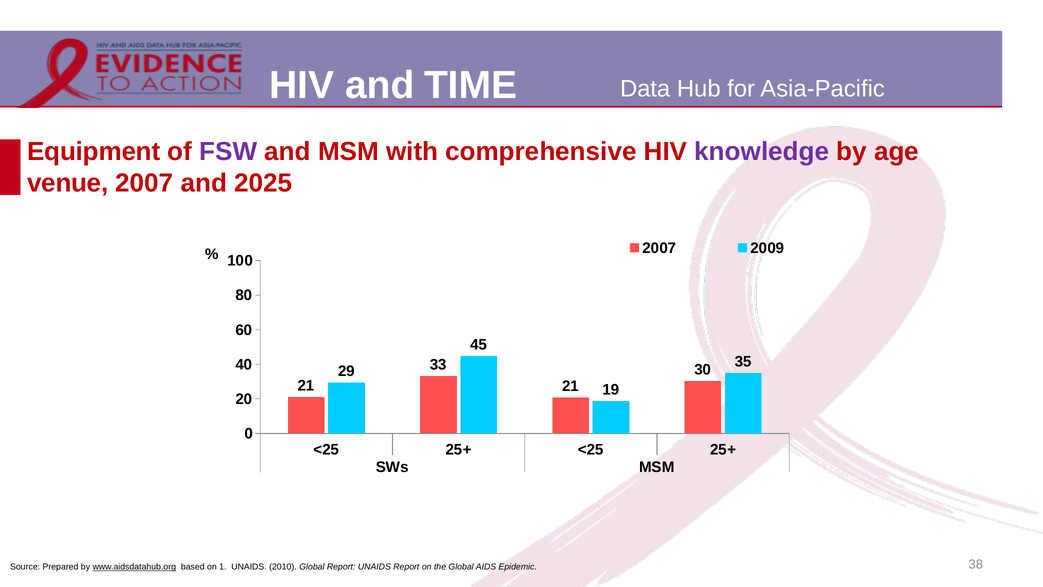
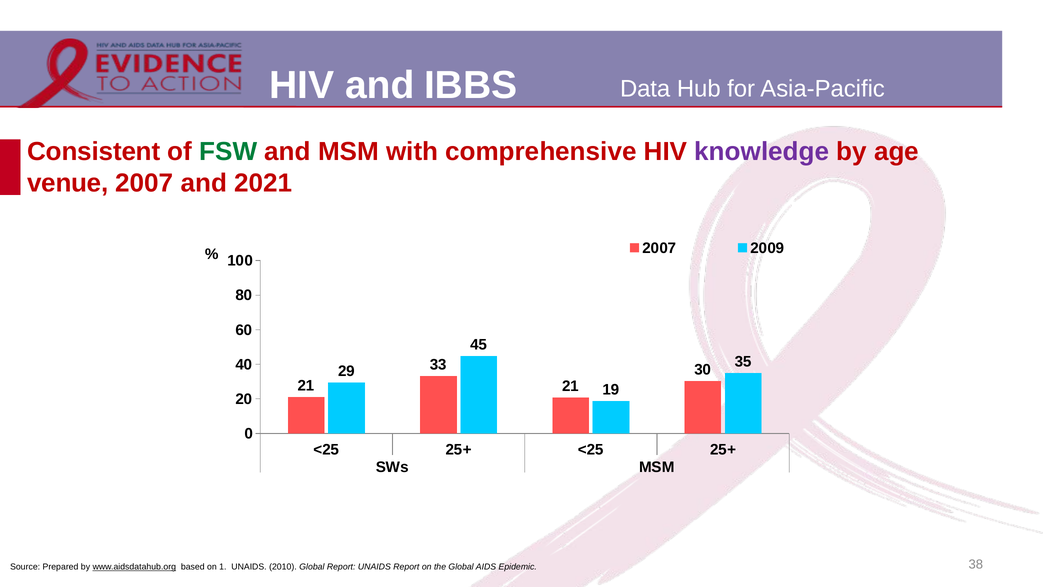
TIME: TIME -> IBBS
Equipment: Equipment -> Consistent
FSW colour: purple -> green
2025: 2025 -> 2021
